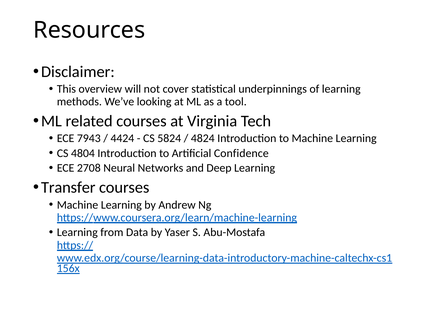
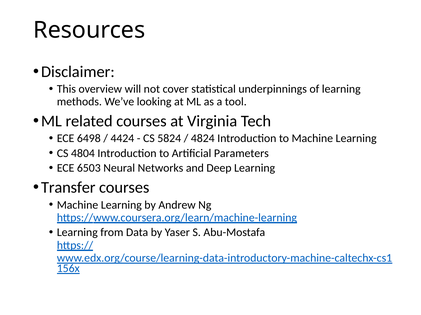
7943: 7943 -> 6498
Confidence: Confidence -> Parameters
2708: 2708 -> 6503
